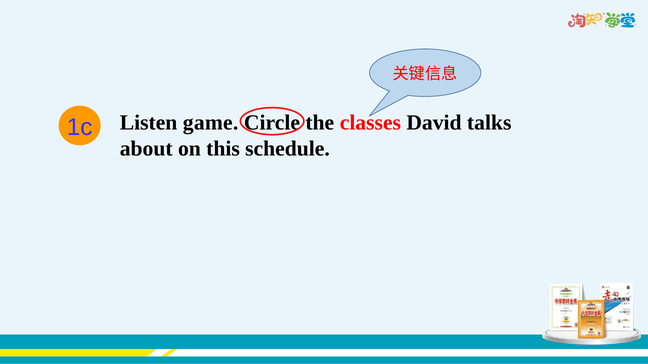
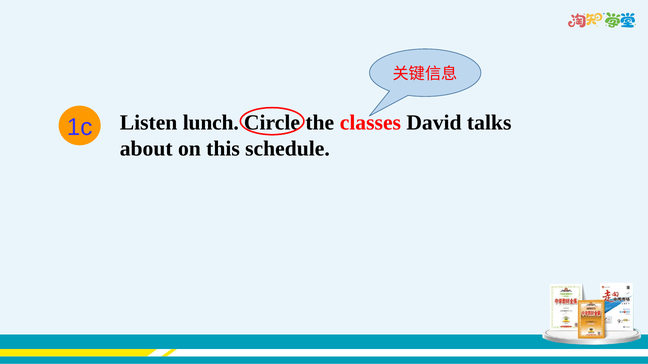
game: game -> lunch
